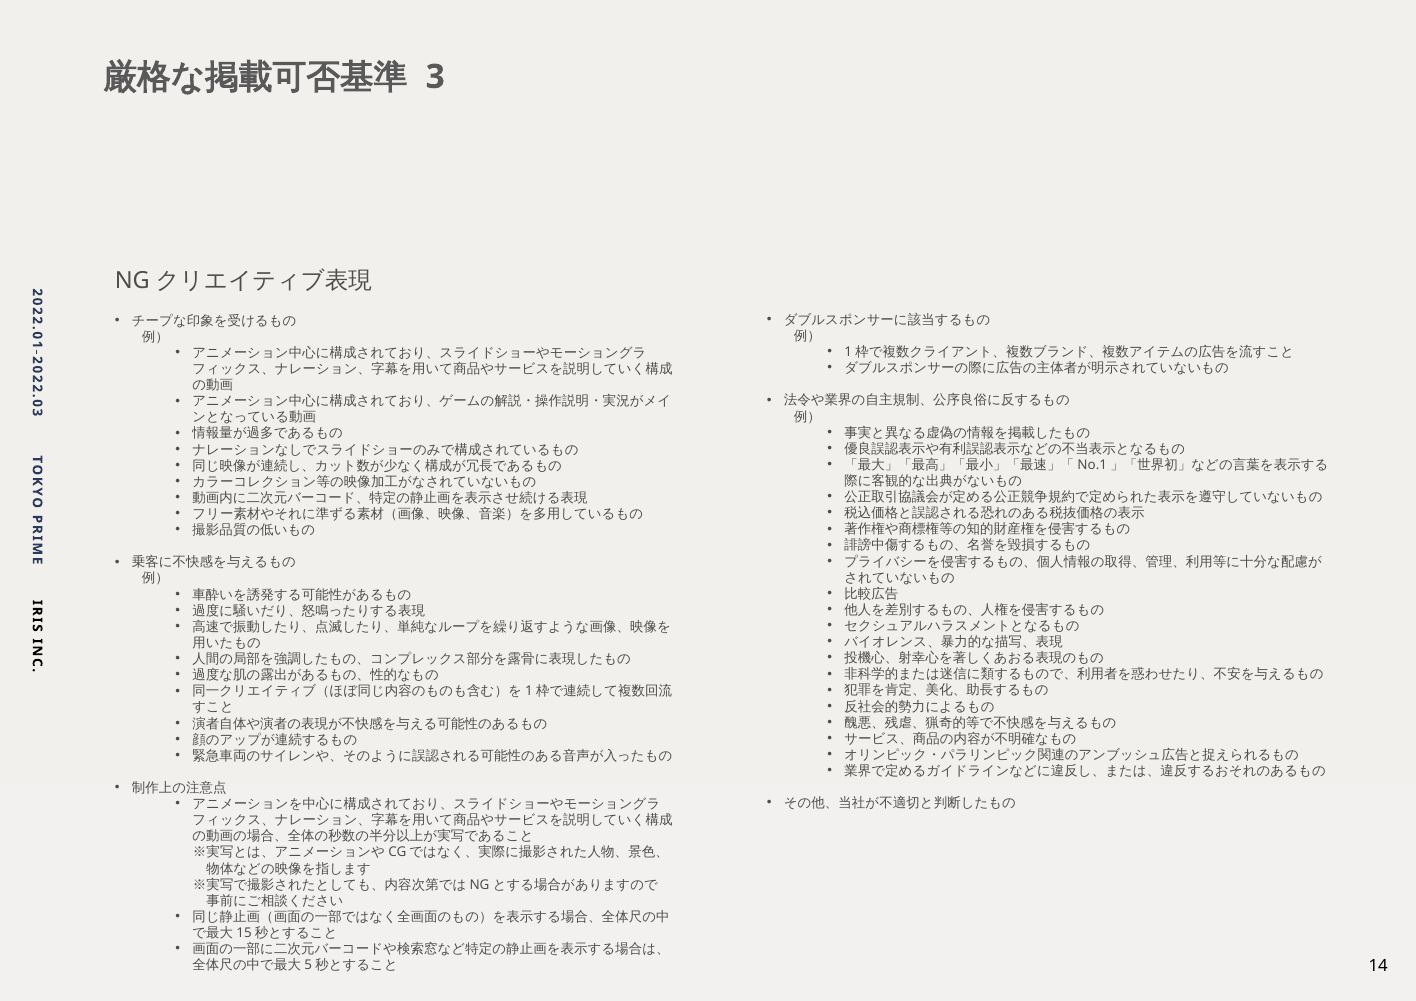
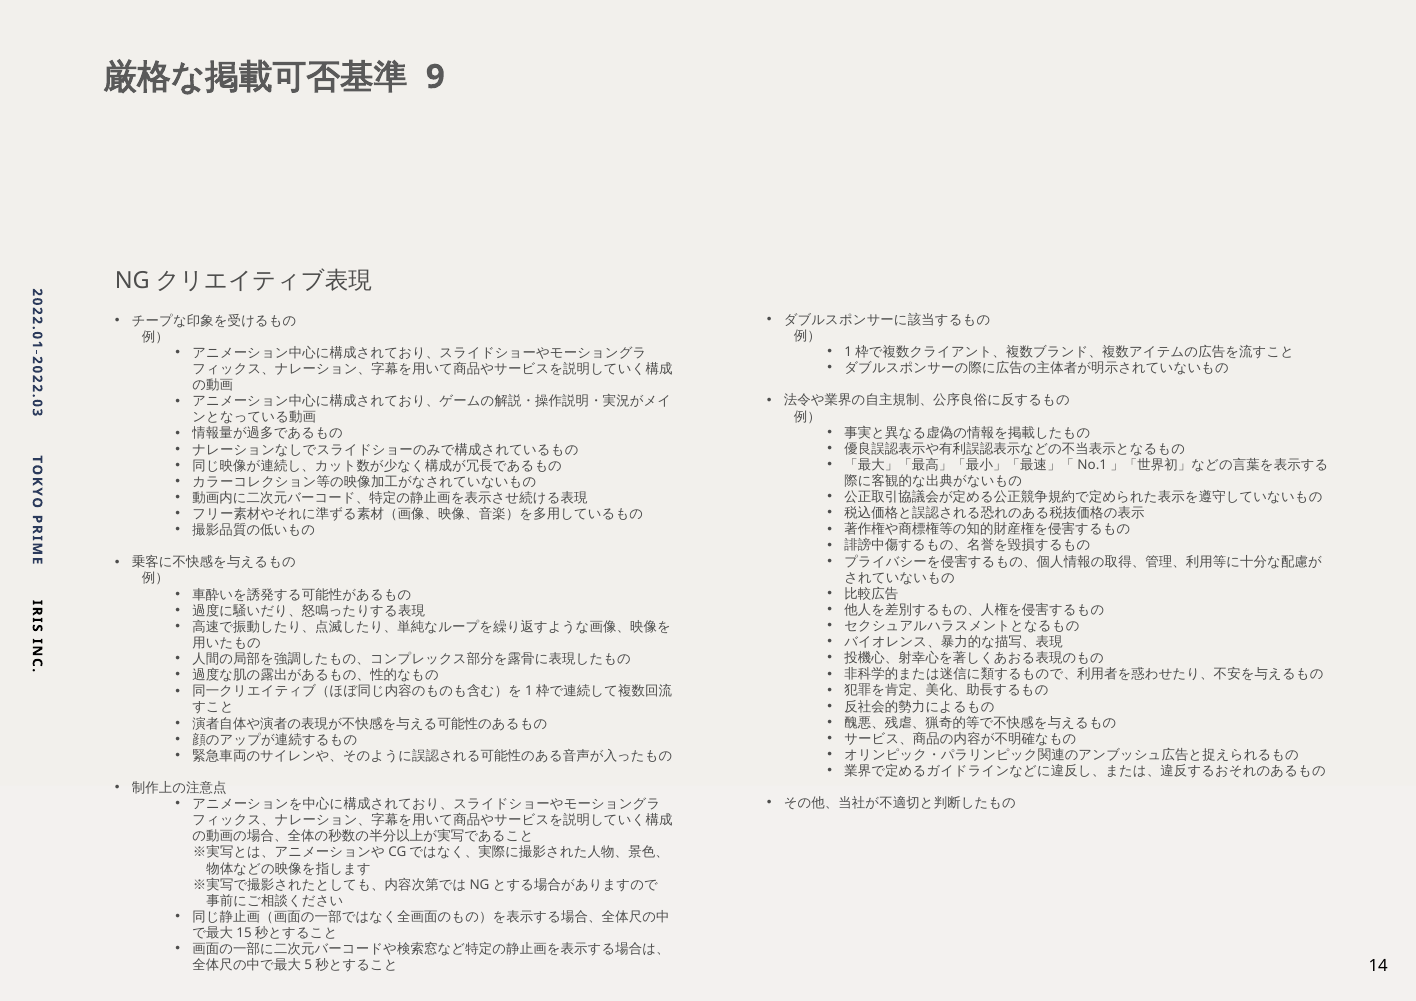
3 at (435, 77): 3 -> 9
